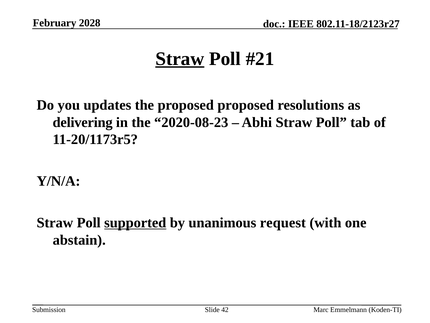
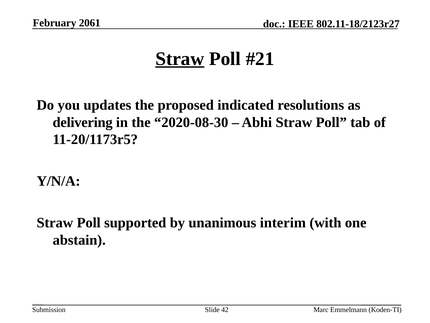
2028: 2028 -> 2061
proposed proposed: proposed -> indicated
2020-08-23: 2020-08-23 -> 2020-08-30
supported underline: present -> none
request: request -> interim
